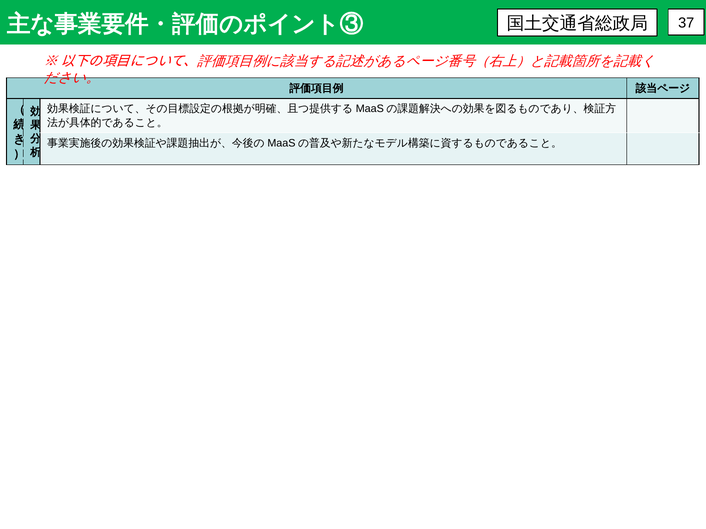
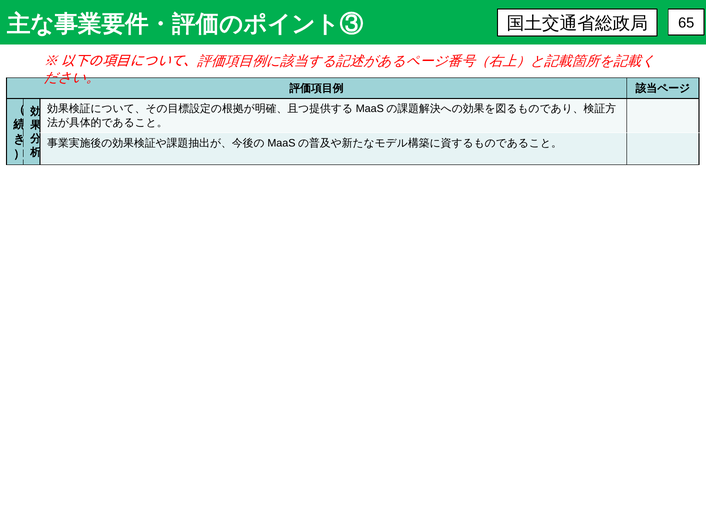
37: 37 -> 65
